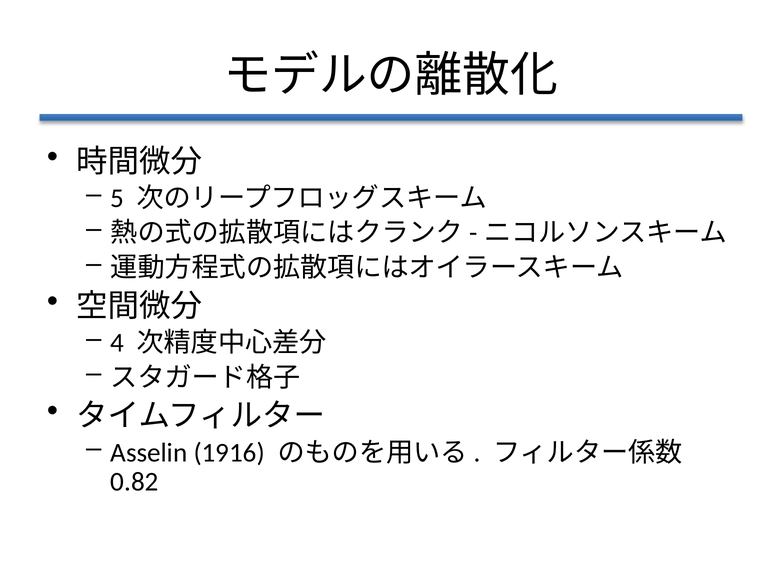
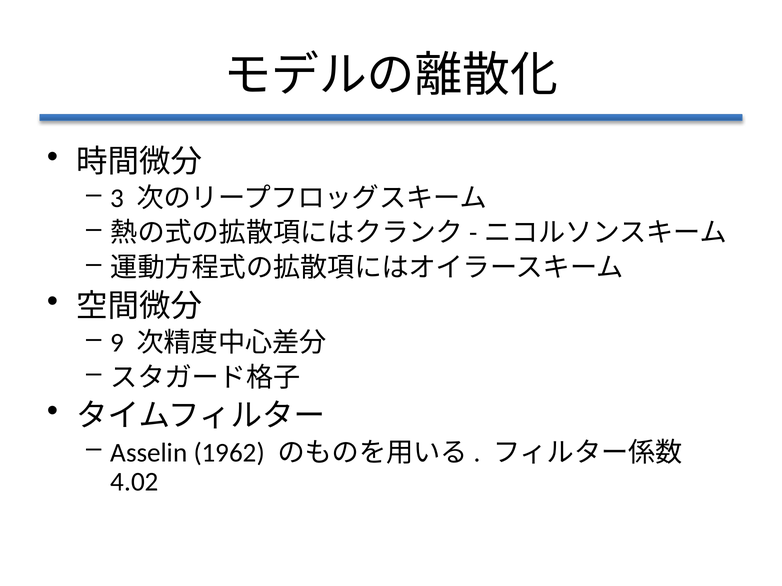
5: 5 -> 3
4: 4 -> 9
1916: 1916 -> 1962
0.82: 0.82 -> 4.02
